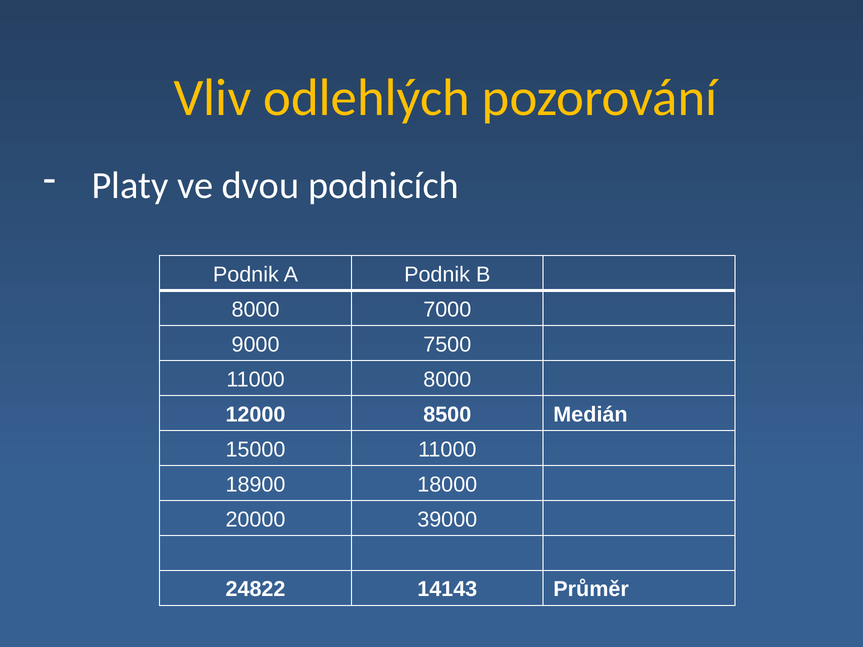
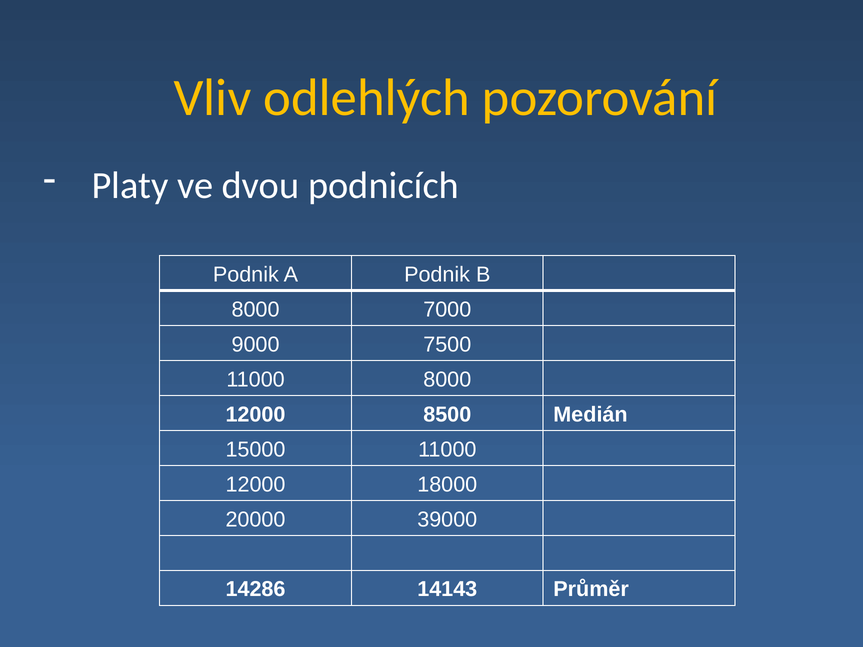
18900 at (256, 485): 18900 -> 12000
24822: 24822 -> 14286
